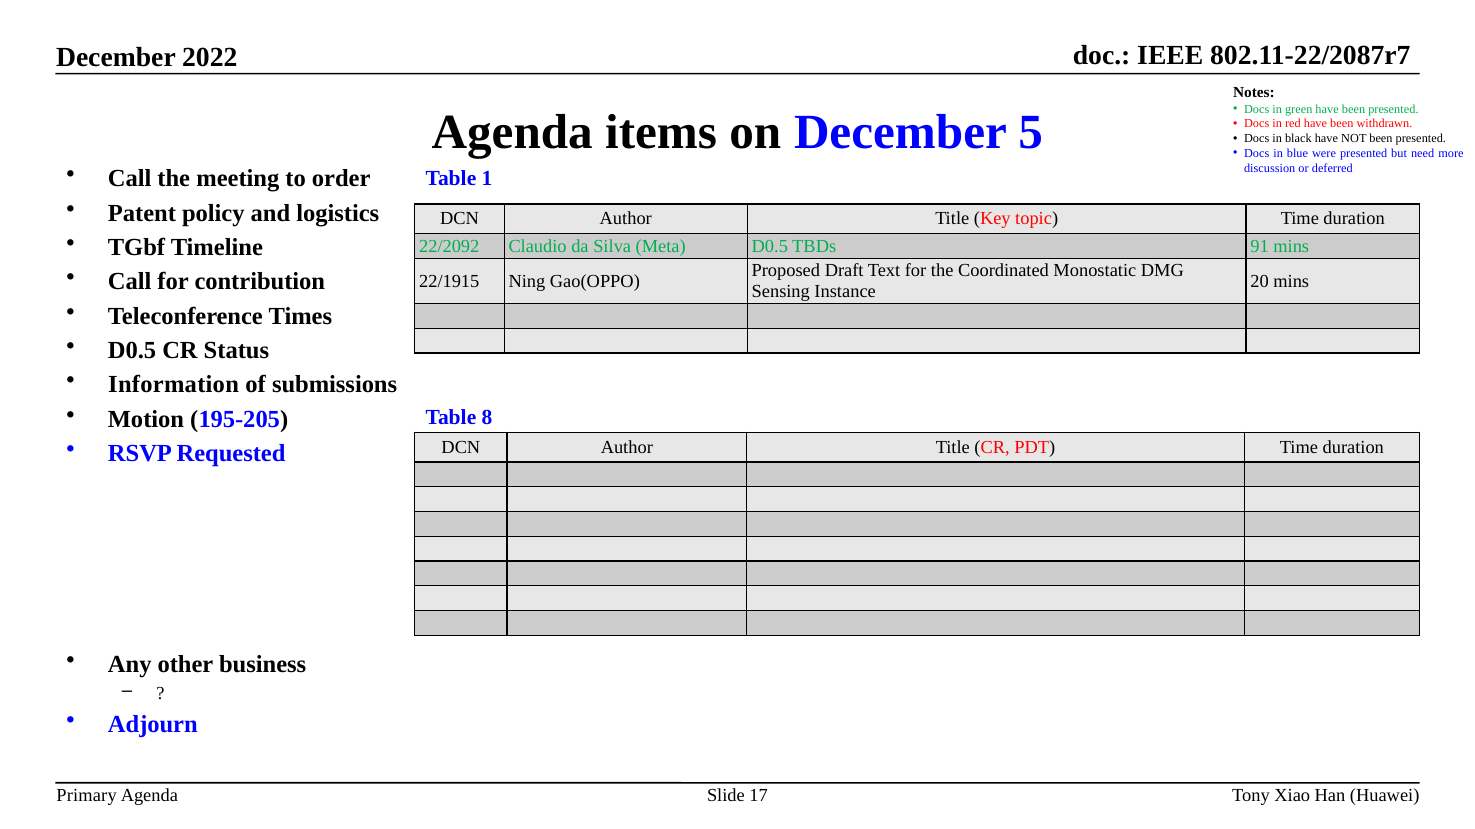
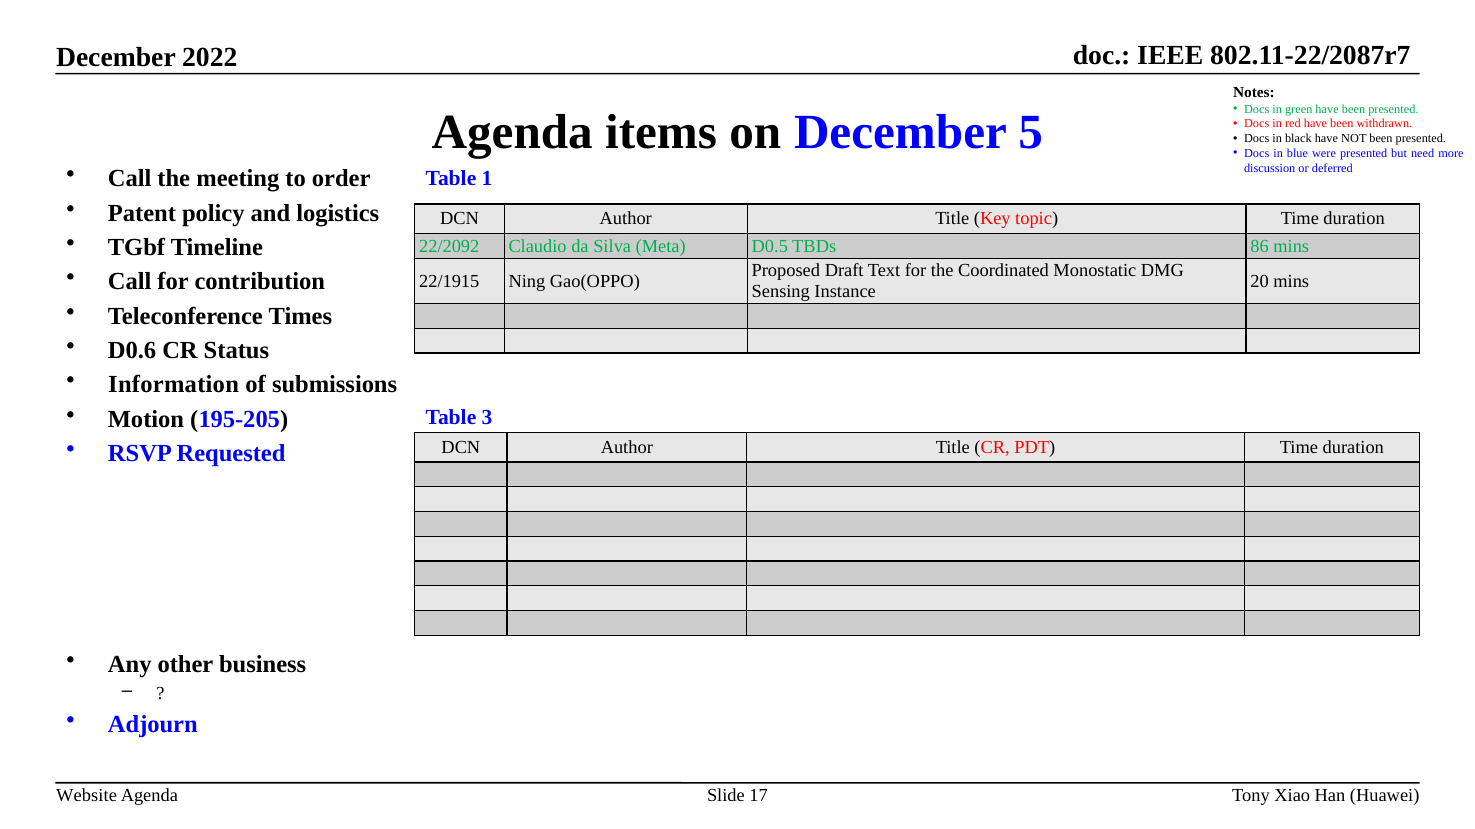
91: 91 -> 86
D0.5 at (132, 351): D0.5 -> D0.6
8: 8 -> 3
Primary: Primary -> Website
